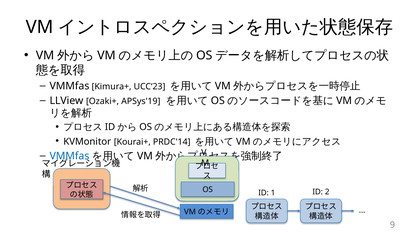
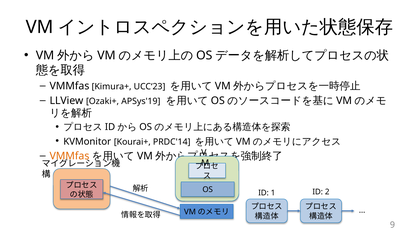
VMMfas at (70, 156) colour: blue -> orange
